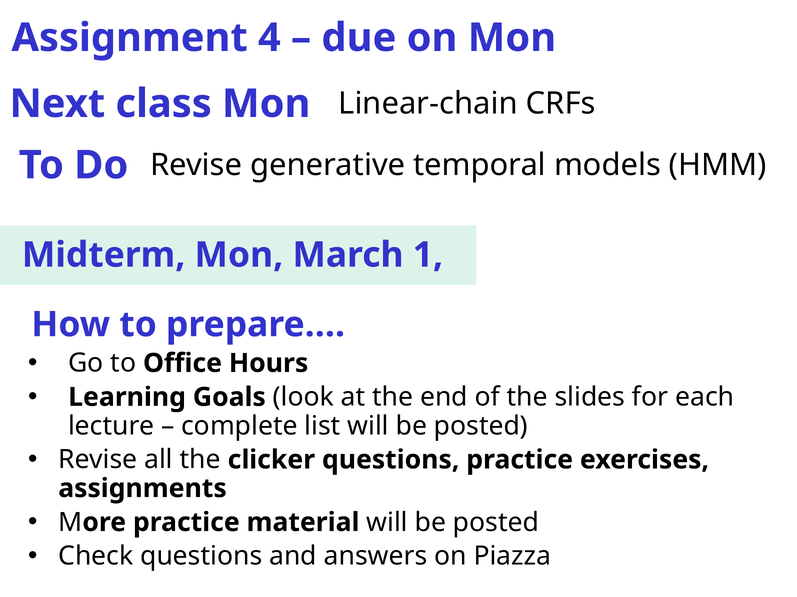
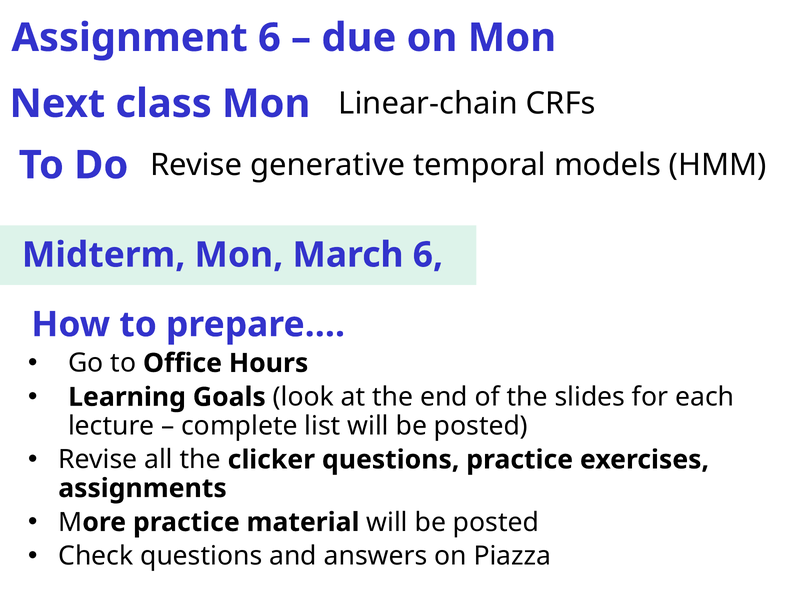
Assignment 4: 4 -> 6
March 1: 1 -> 6
